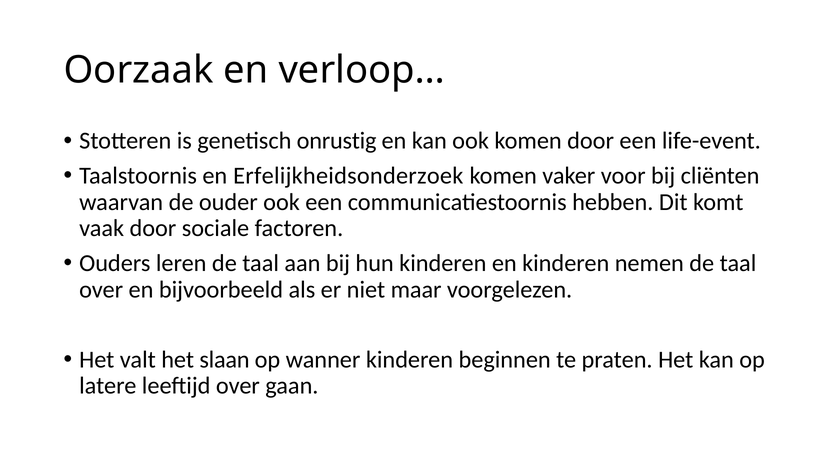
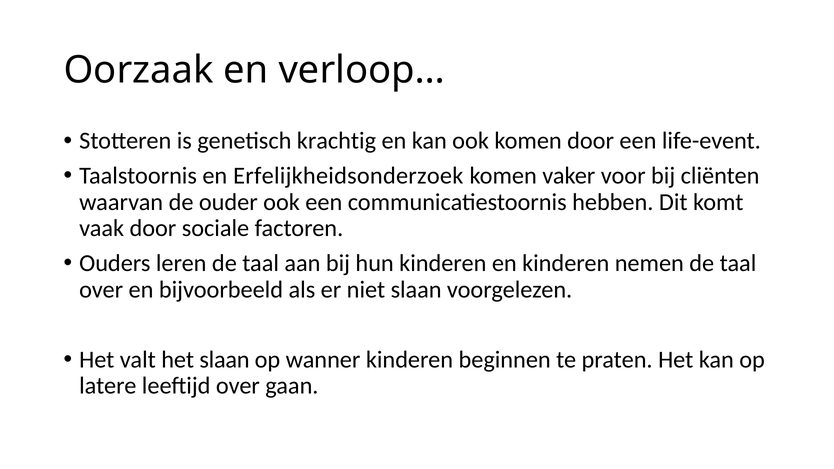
onrustig: onrustig -> krachtig
niet maar: maar -> slaan
